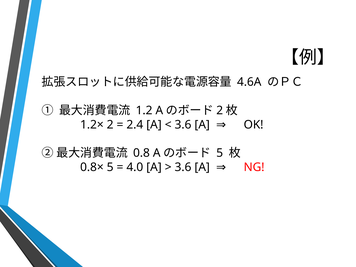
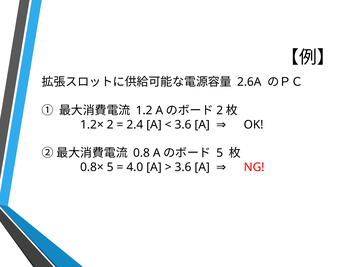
4.6A: 4.6A -> 2.6A
